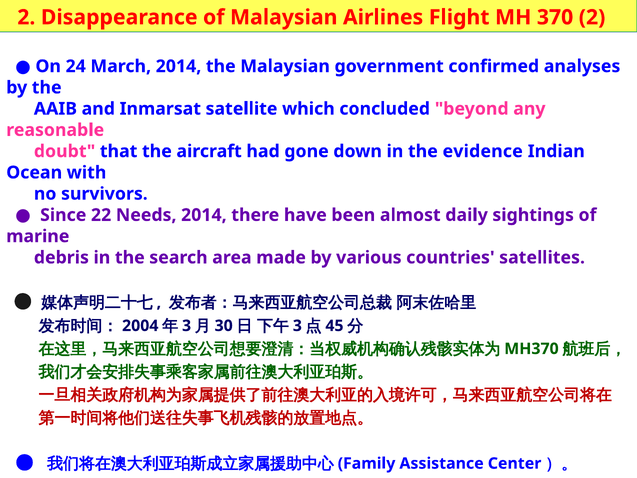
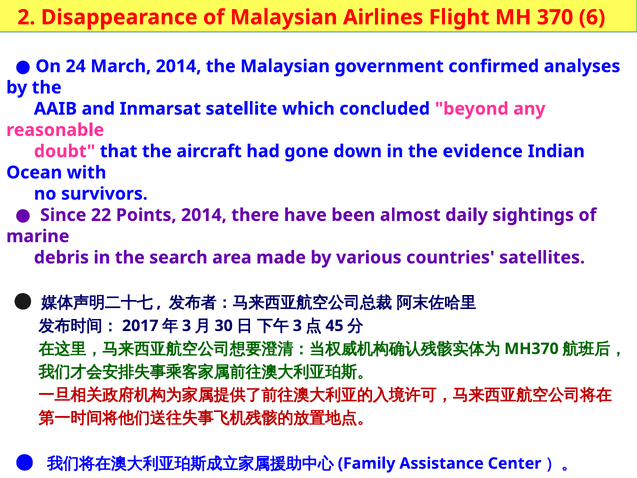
370 2: 2 -> 6
Needs: Needs -> Points
2004: 2004 -> 2017
